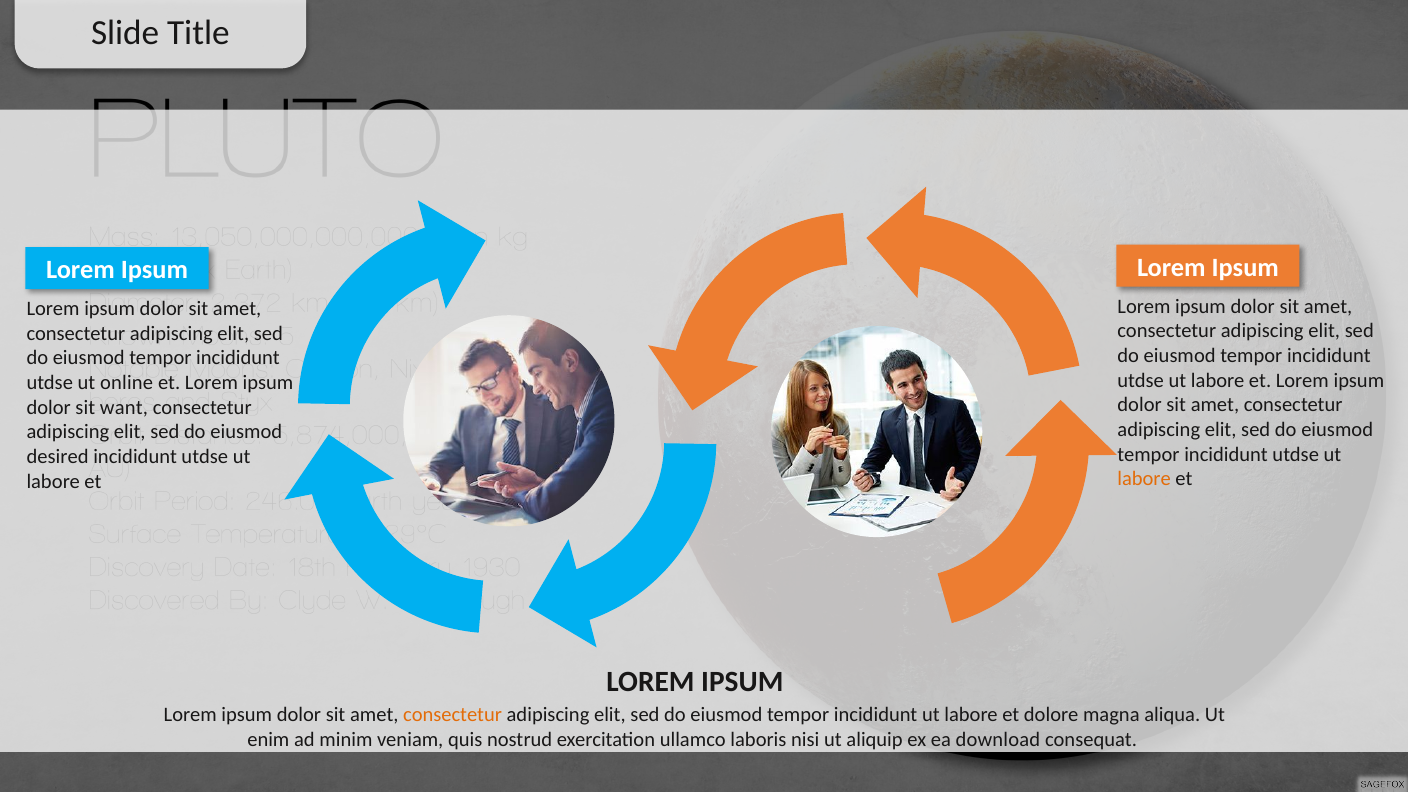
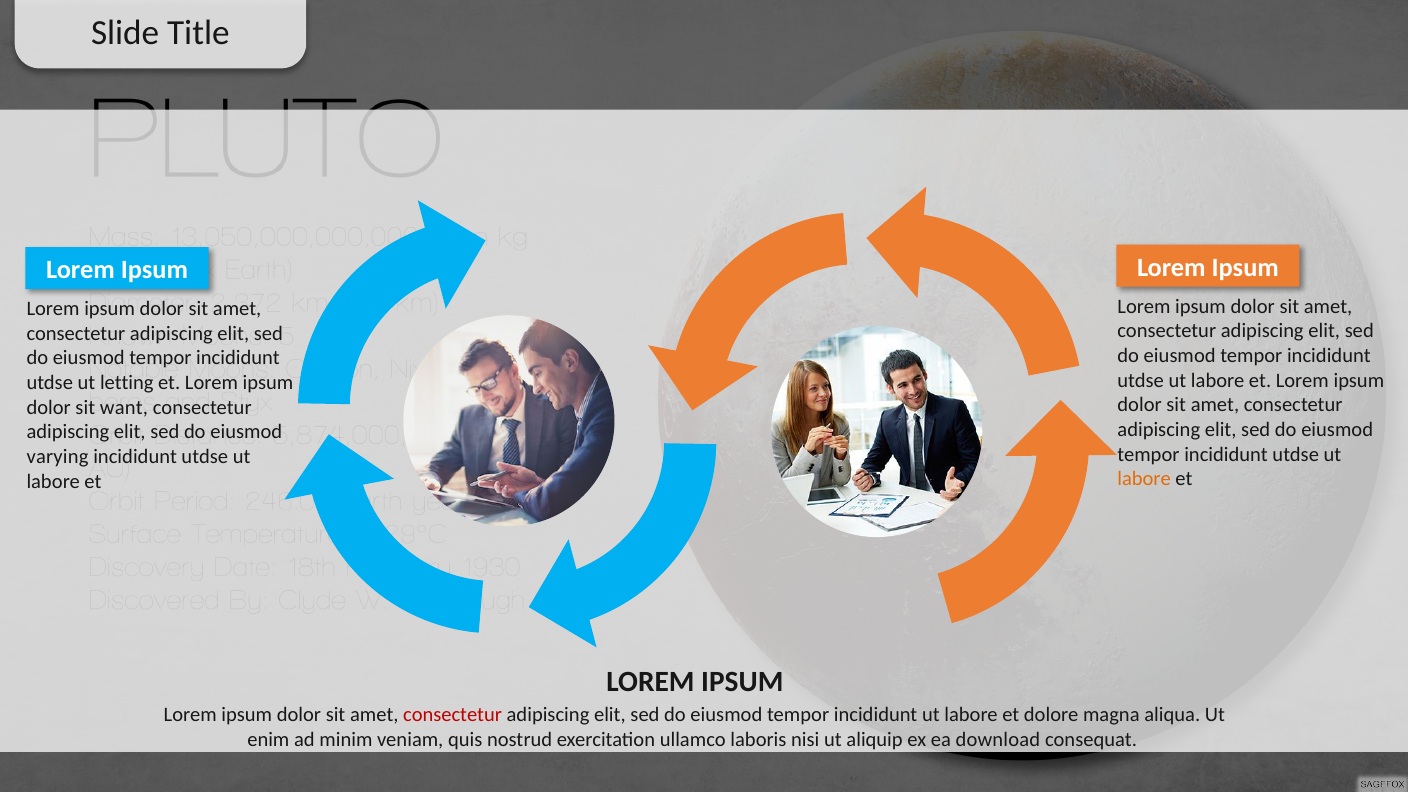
online: online -> letting
desired: desired -> varying
consectetur at (453, 715) colour: orange -> red
